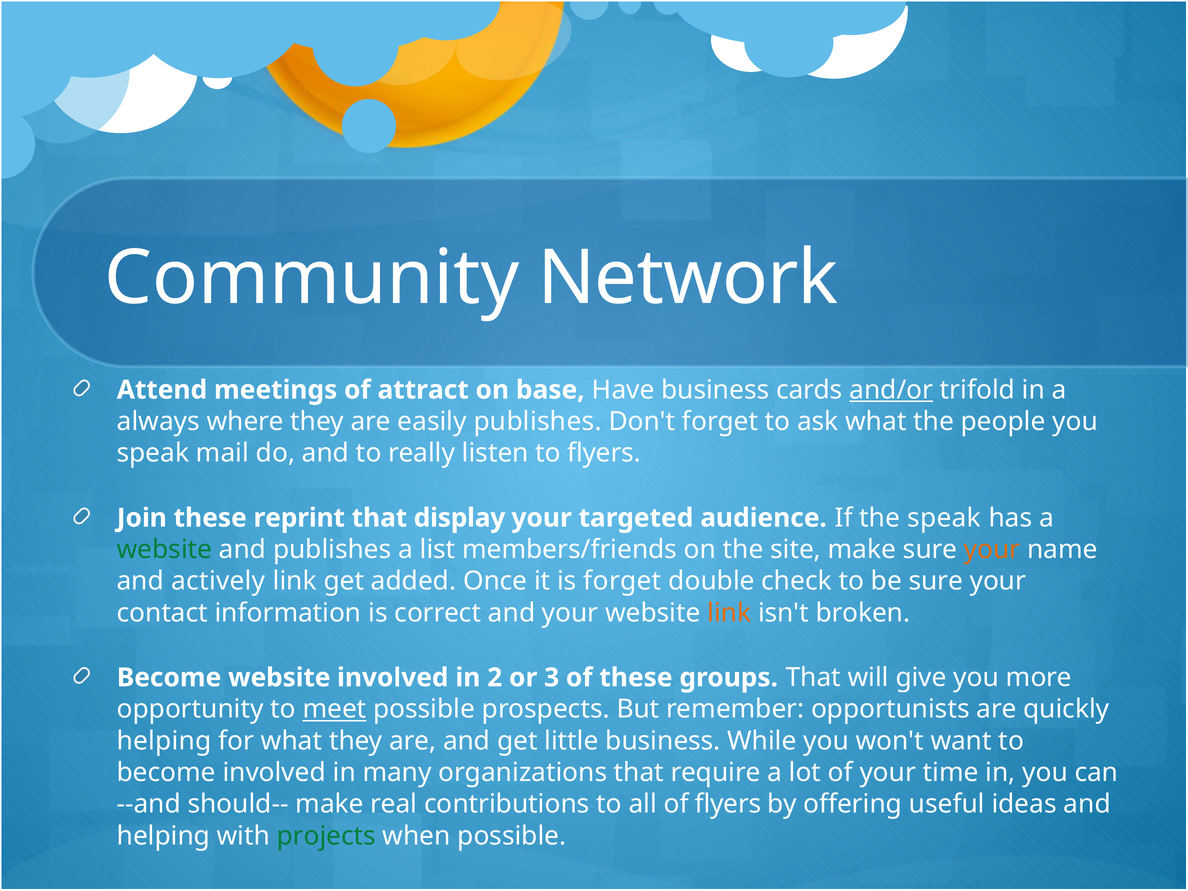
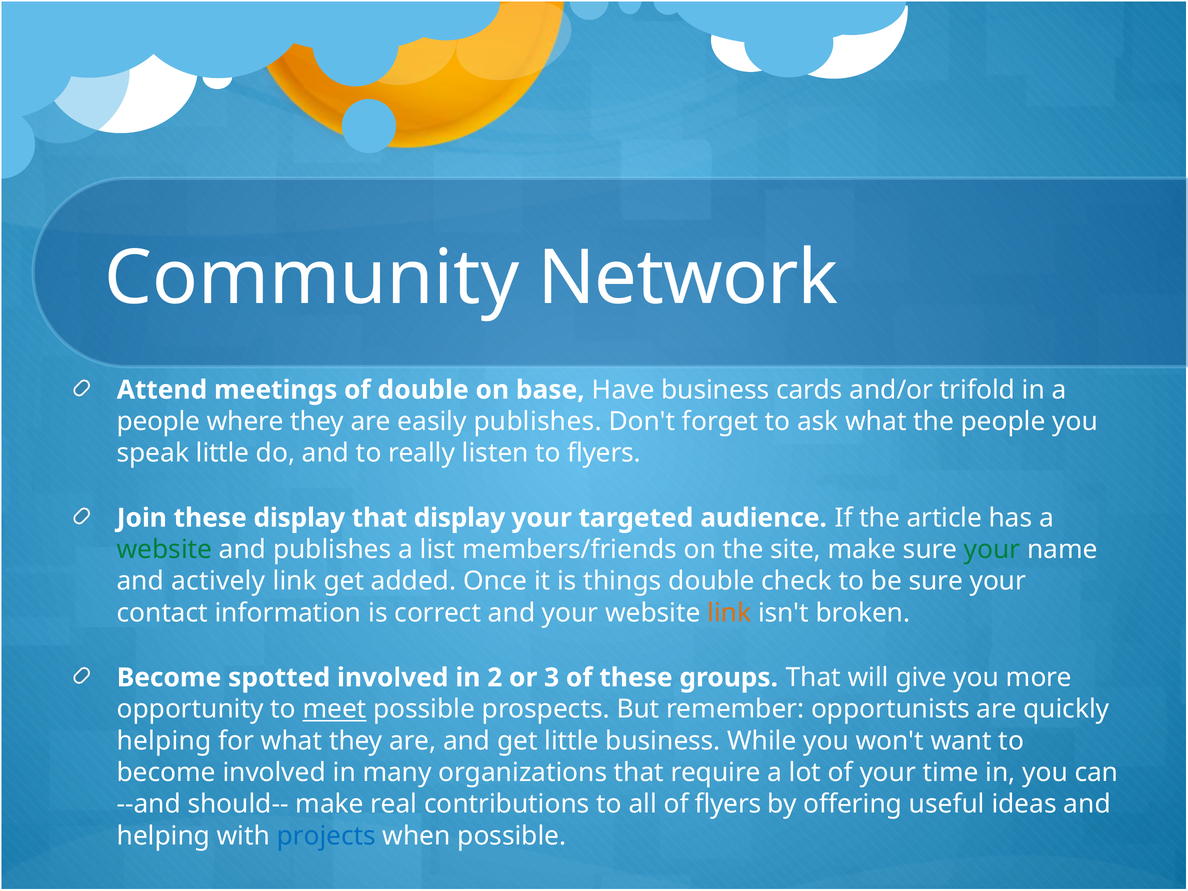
of attract: attract -> double
and/or underline: present -> none
always at (158, 422): always -> people
speak mail: mail -> little
these reprint: reprint -> display
the speak: speak -> article
your at (992, 550) colour: orange -> green
is forget: forget -> things
Become website: website -> spotted
projects colour: green -> blue
